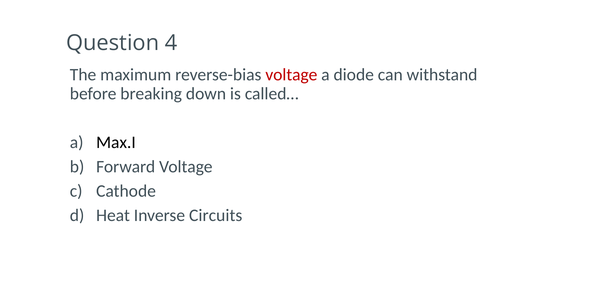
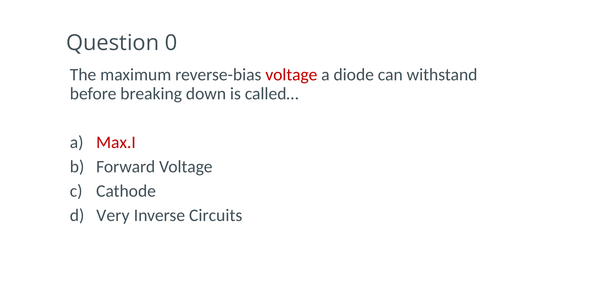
4: 4 -> 0
Max.I colour: black -> red
Heat: Heat -> Very
